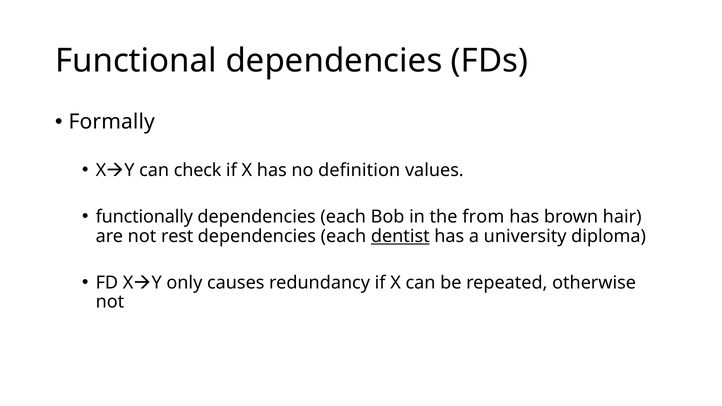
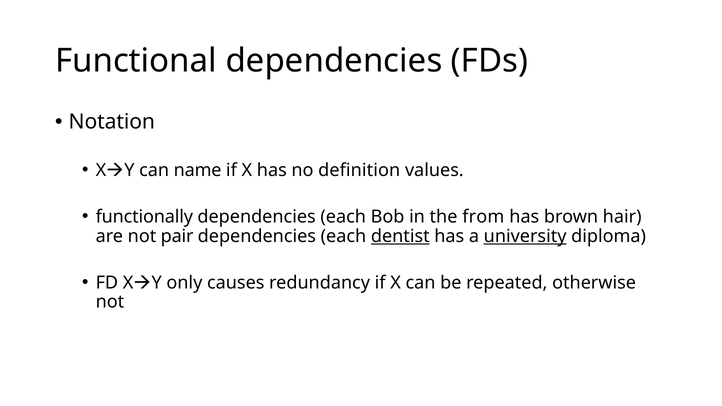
Formally: Formally -> Notation
check: check -> name
rest: rest -> pair
university underline: none -> present
